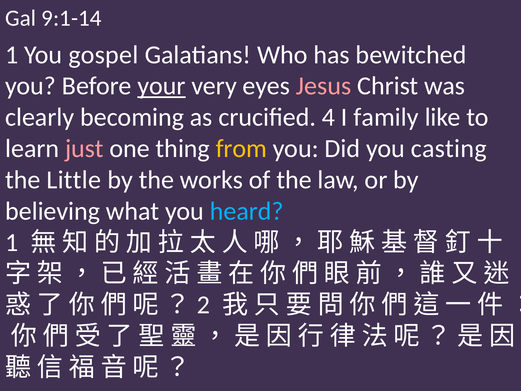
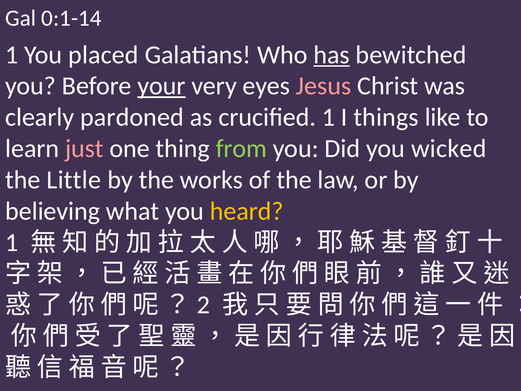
9:1-14: 9:1-14 -> 0:1-14
gospel: gospel -> placed
has underline: none -> present
becoming: becoming -> pardoned
crucified 4: 4 -> 1
family: family -> things
from colour: yellow -> light green
casting: casting -> wicked
heard colour: light blue -> yellow
